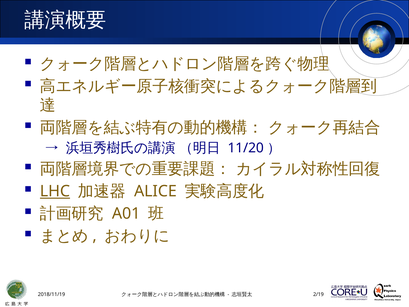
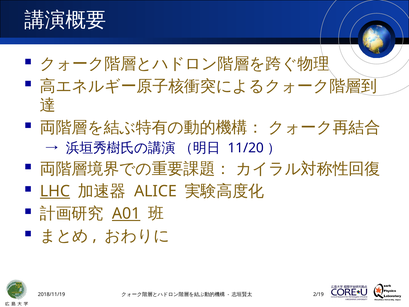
A01 underline: none -> present
